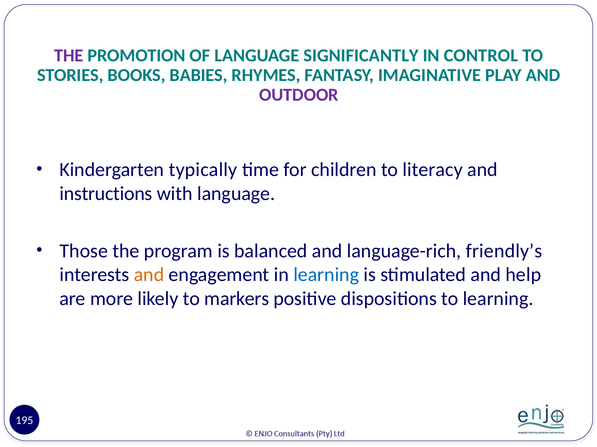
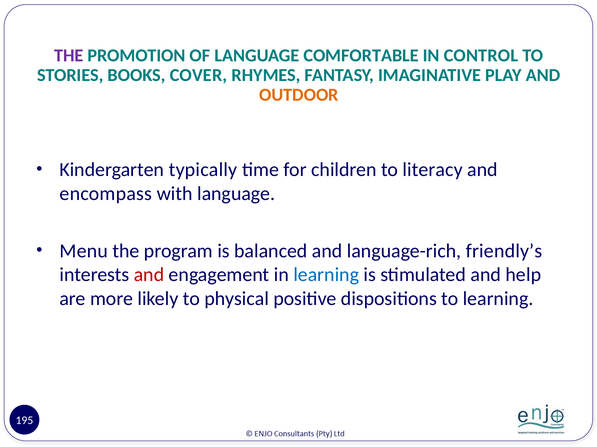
SIGNIFICANTLY: SIGNIFICANTLY -> COMFORTABLE
BABIES: BABIES -> COVER
OUTDOOR colour: purple -> orange
instructions: instructions -> encompass
Those: Those -> Menu
and at (149, 275) colour: orange -> red
markers: markers -> physical
